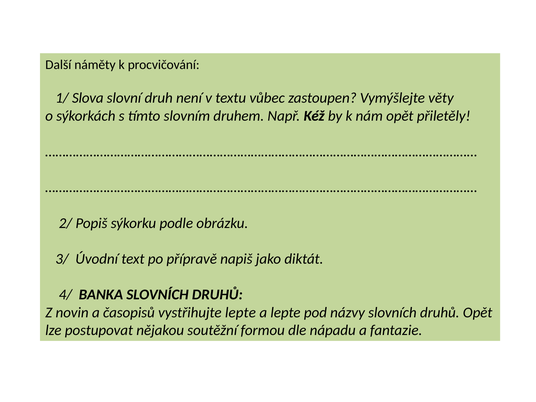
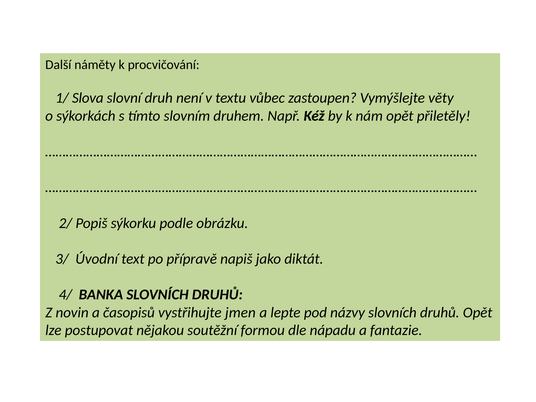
vystřihujte lepte: lepte -> jmen
